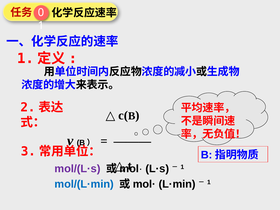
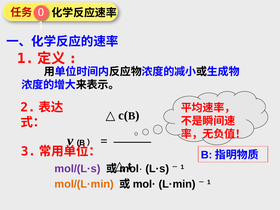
mol/(L·min colour: blue -> orange
